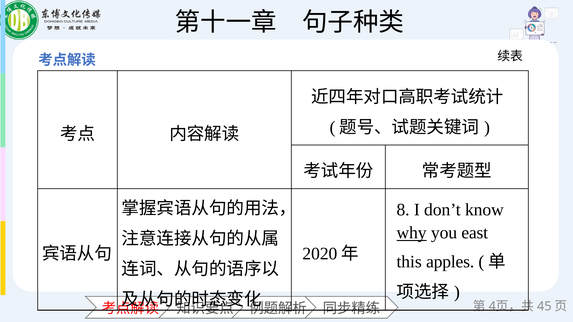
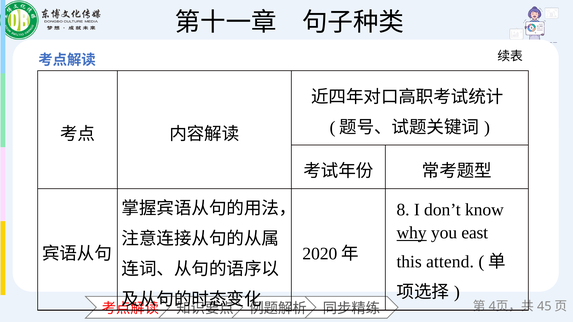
apples: apples -> attend
